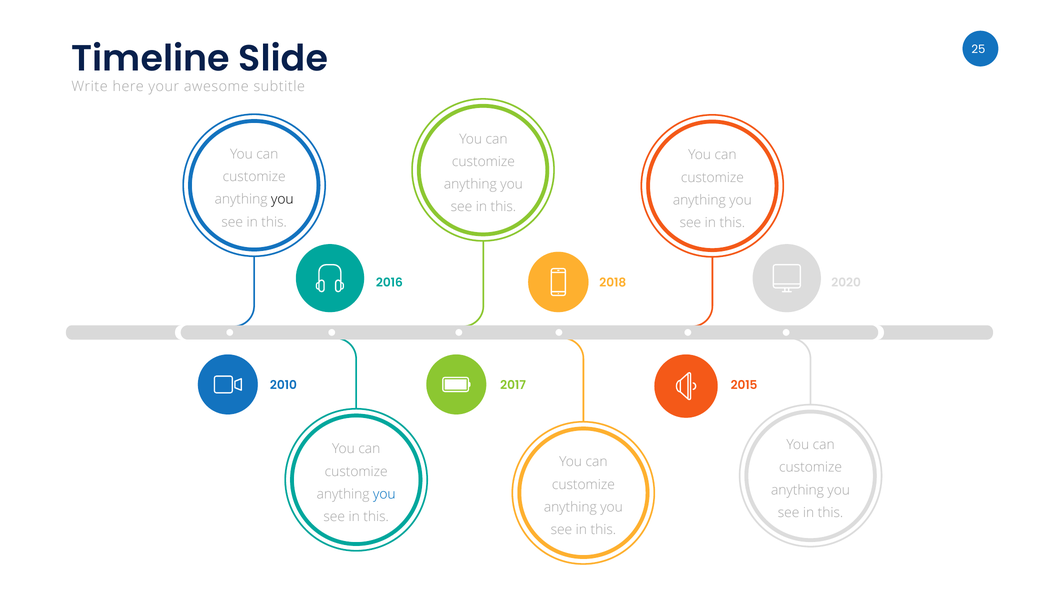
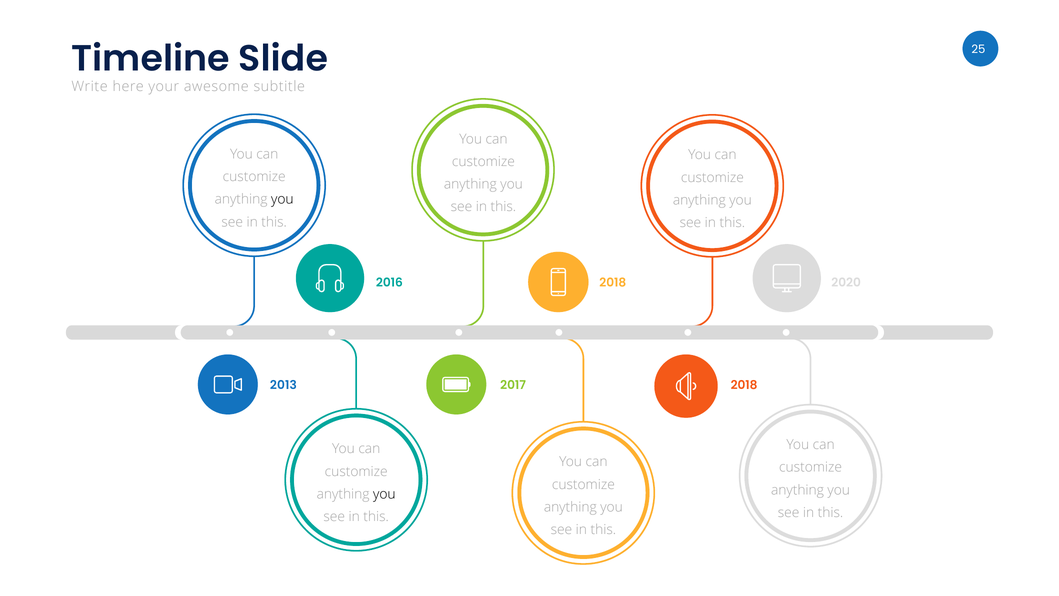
2010: 2010 -> 2013
2017 2015: 2015 -> 2018
you at (384, 494) colour: blue -> black
